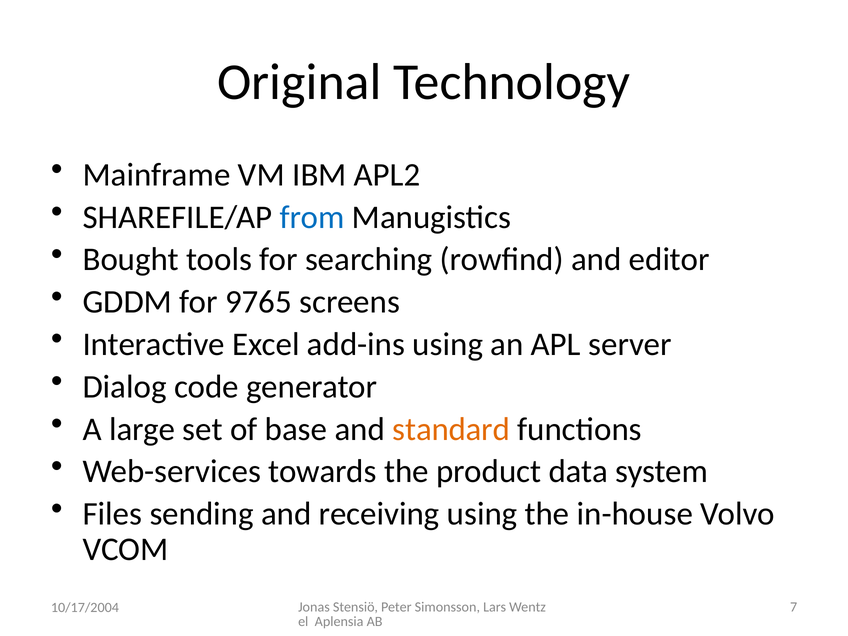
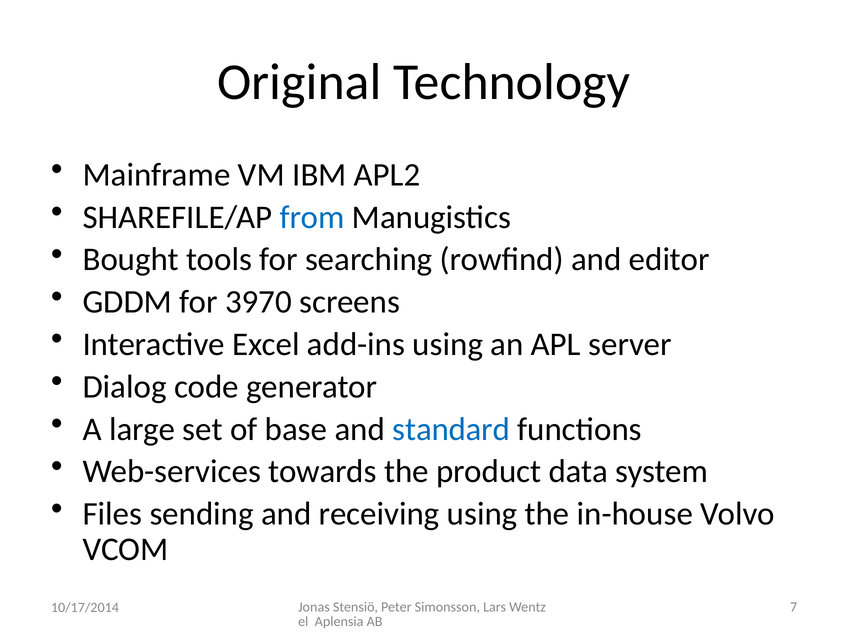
9765: 9765 -> 3970
standard colour: orange -> blue
10/17/2004: 10/17/2004 -> 10/17/2014
